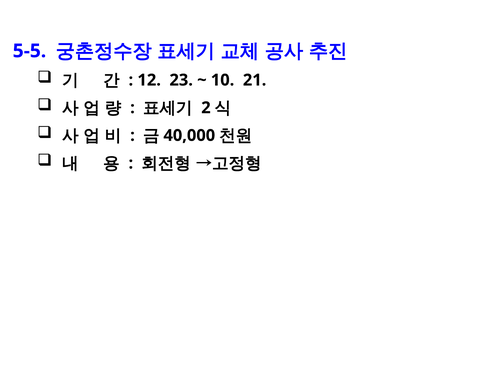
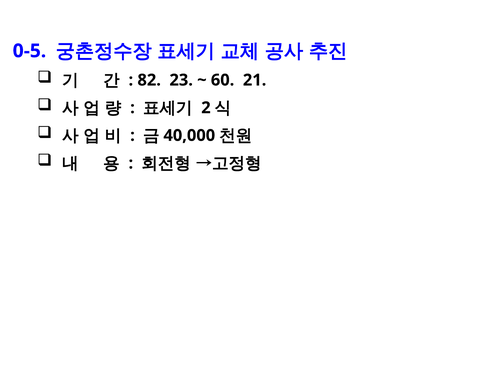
5-5: 5-5 -> 0-5
12: 12 -> 82
10: 10 -> 60
